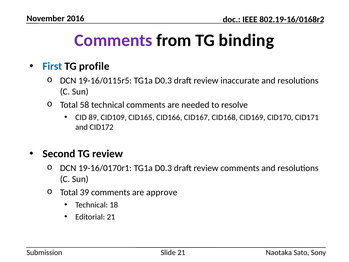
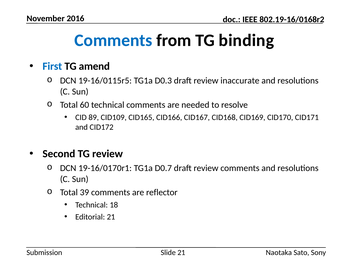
Comments at (113, 40) colour: purple -> blue
profile: profile -> amend
58: 58 -> 60
19-16/0170r1 TG1a D0.3: D0.3 -> D0.7
approve: approve -> reflector
